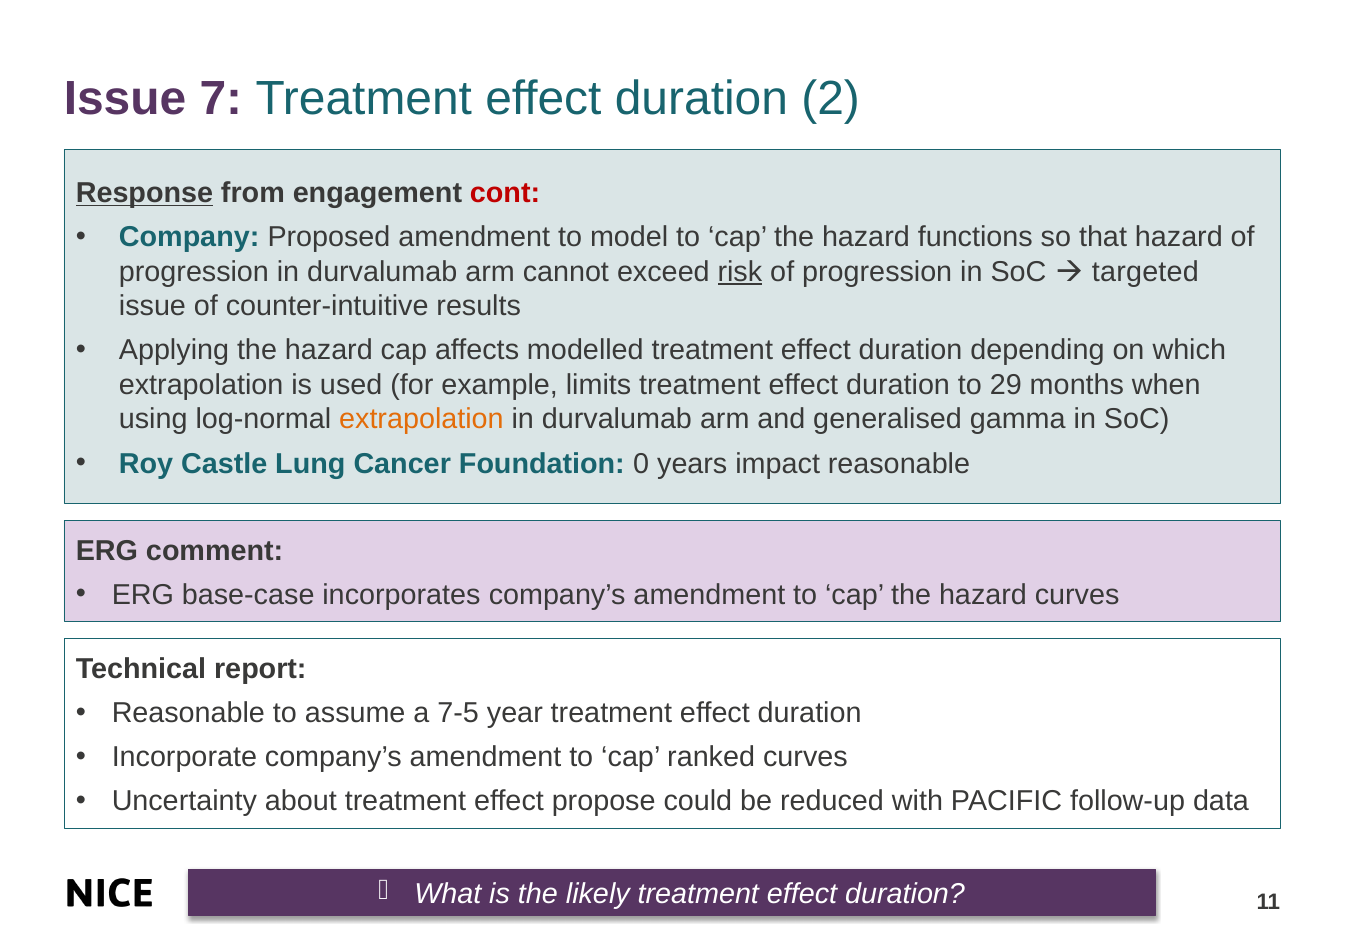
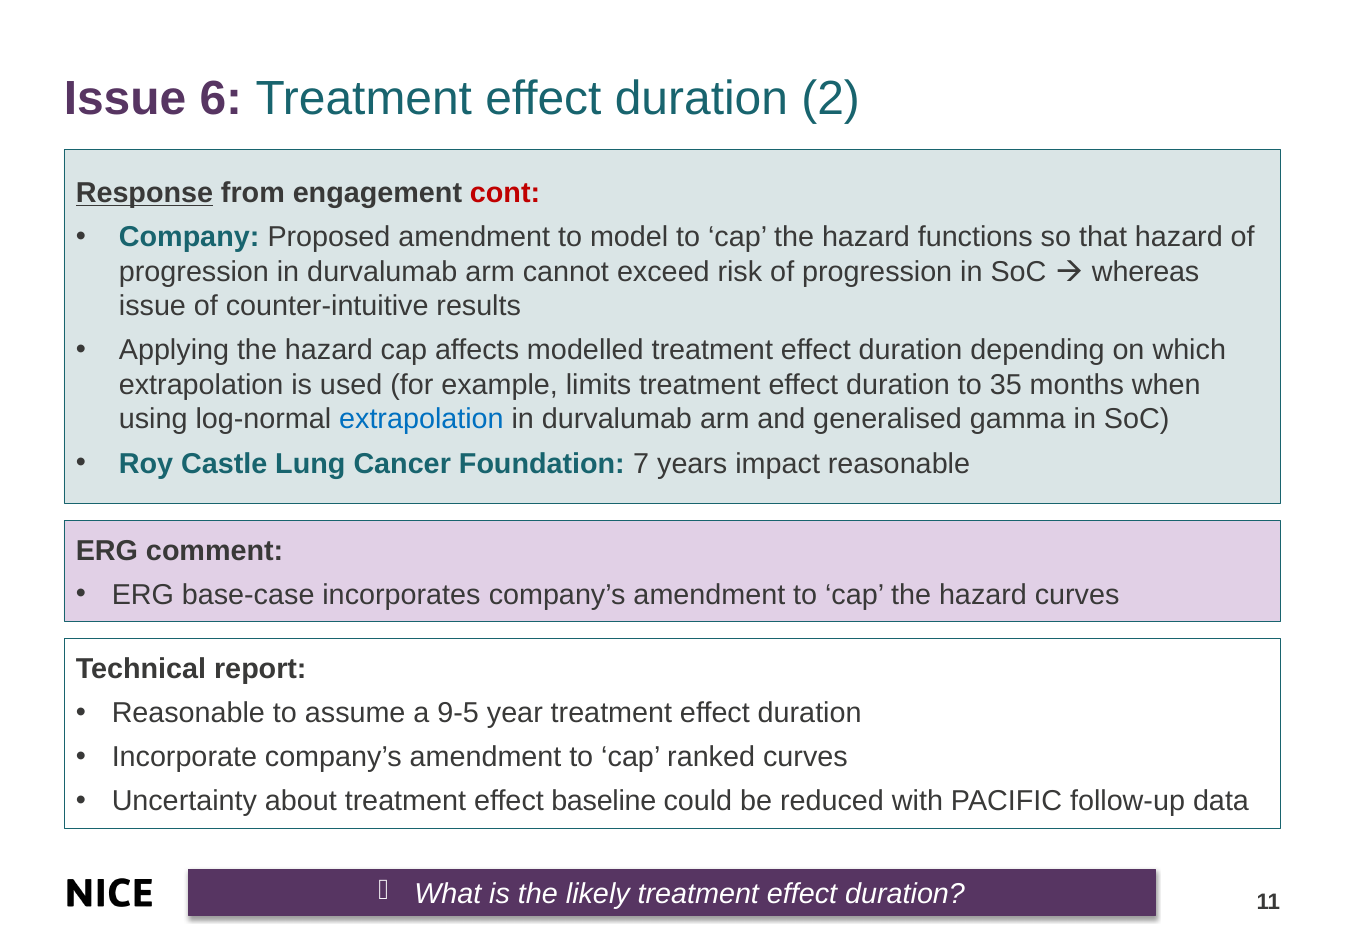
7: 7 -> 6
risk underline: present -> none
targeted: targeted -> whereas
29: 29 -> 35
extrapolation at (421, 419) colour: orange -> blue
0: 0 -> 7
7-5: 7-5 -> 9-5
propose: propose -> baseline
